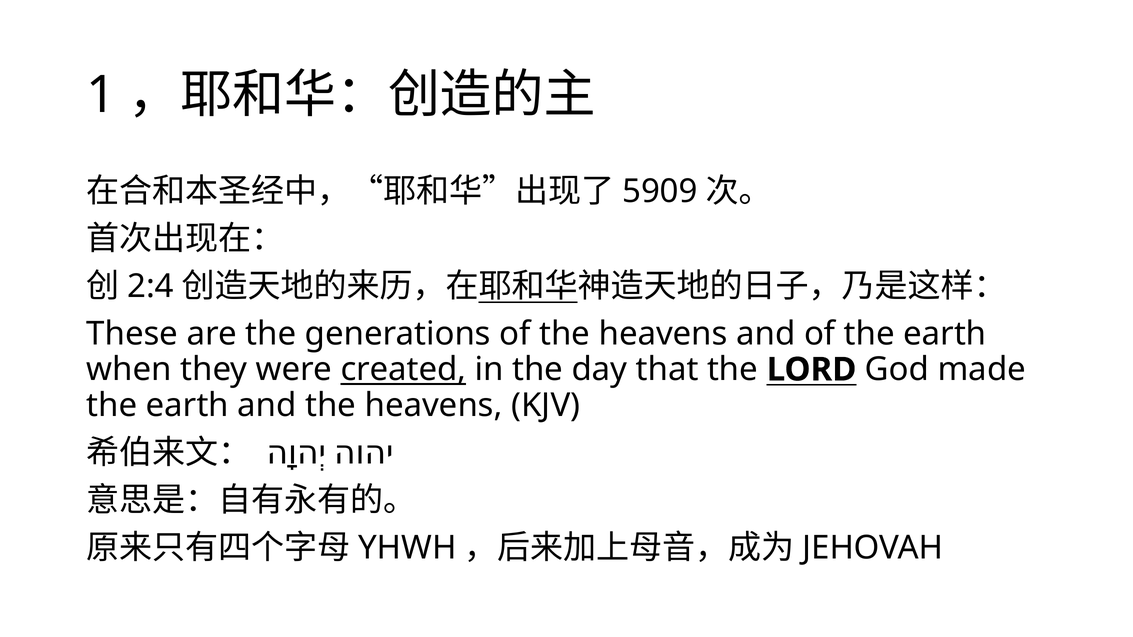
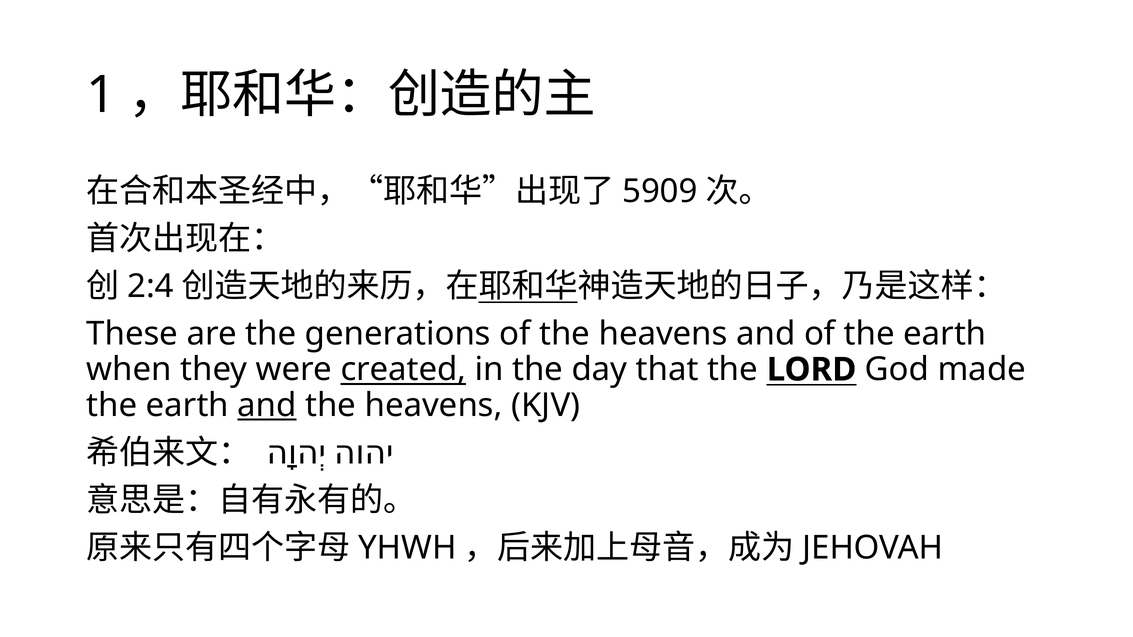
and at (267, 405) underline: none -> present
